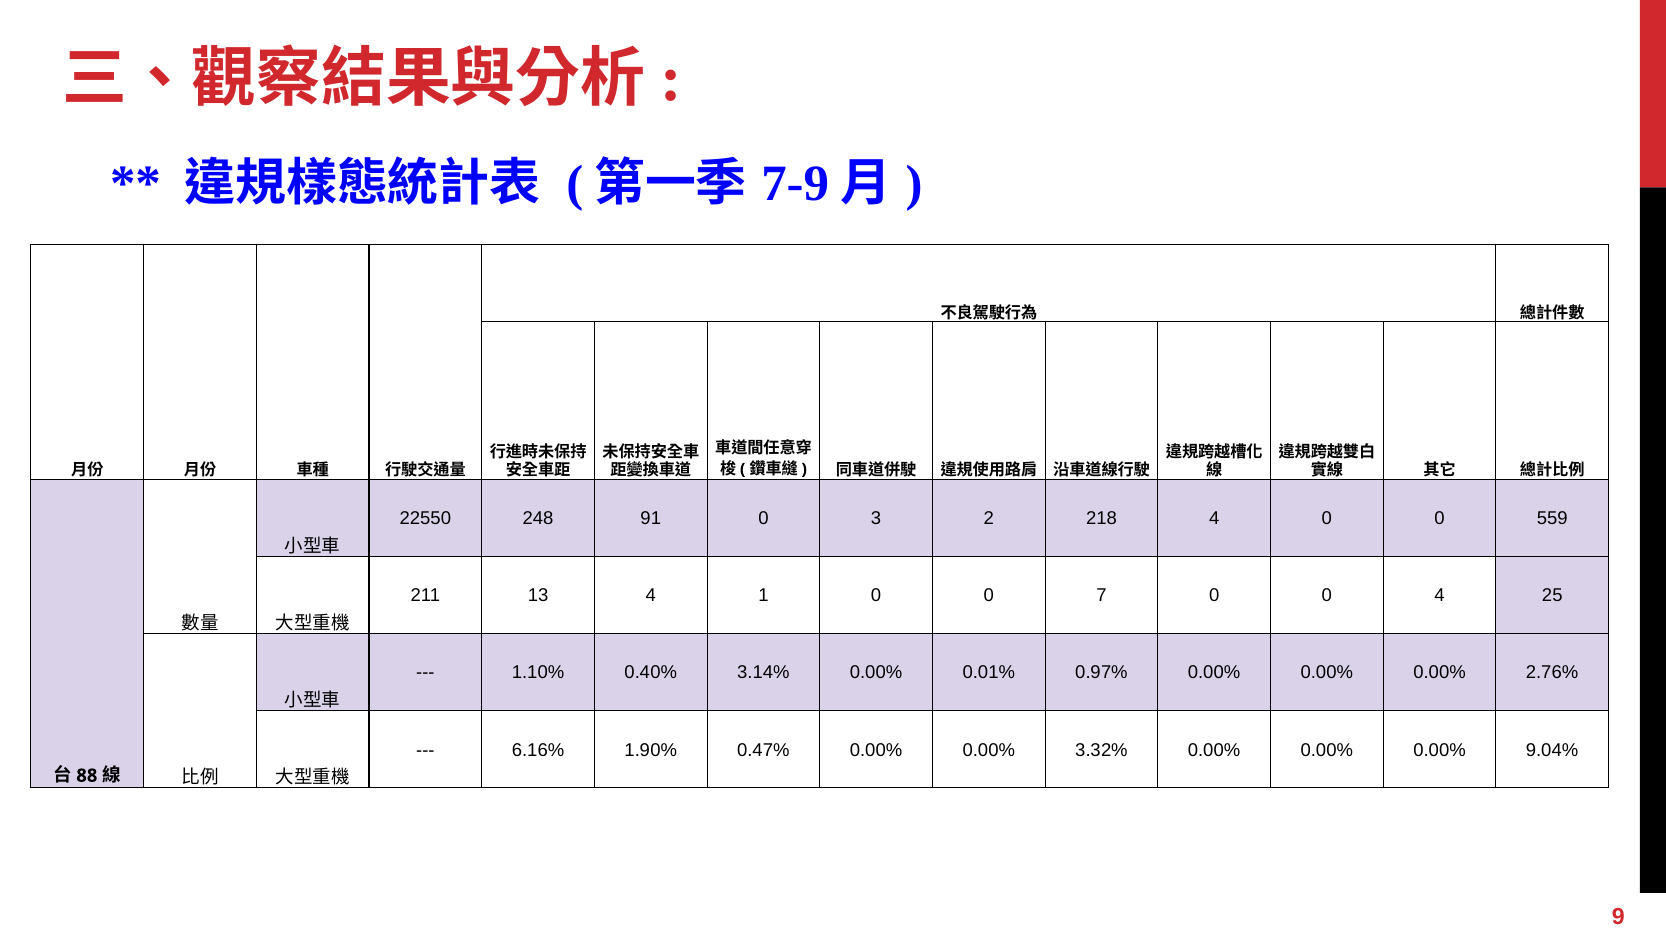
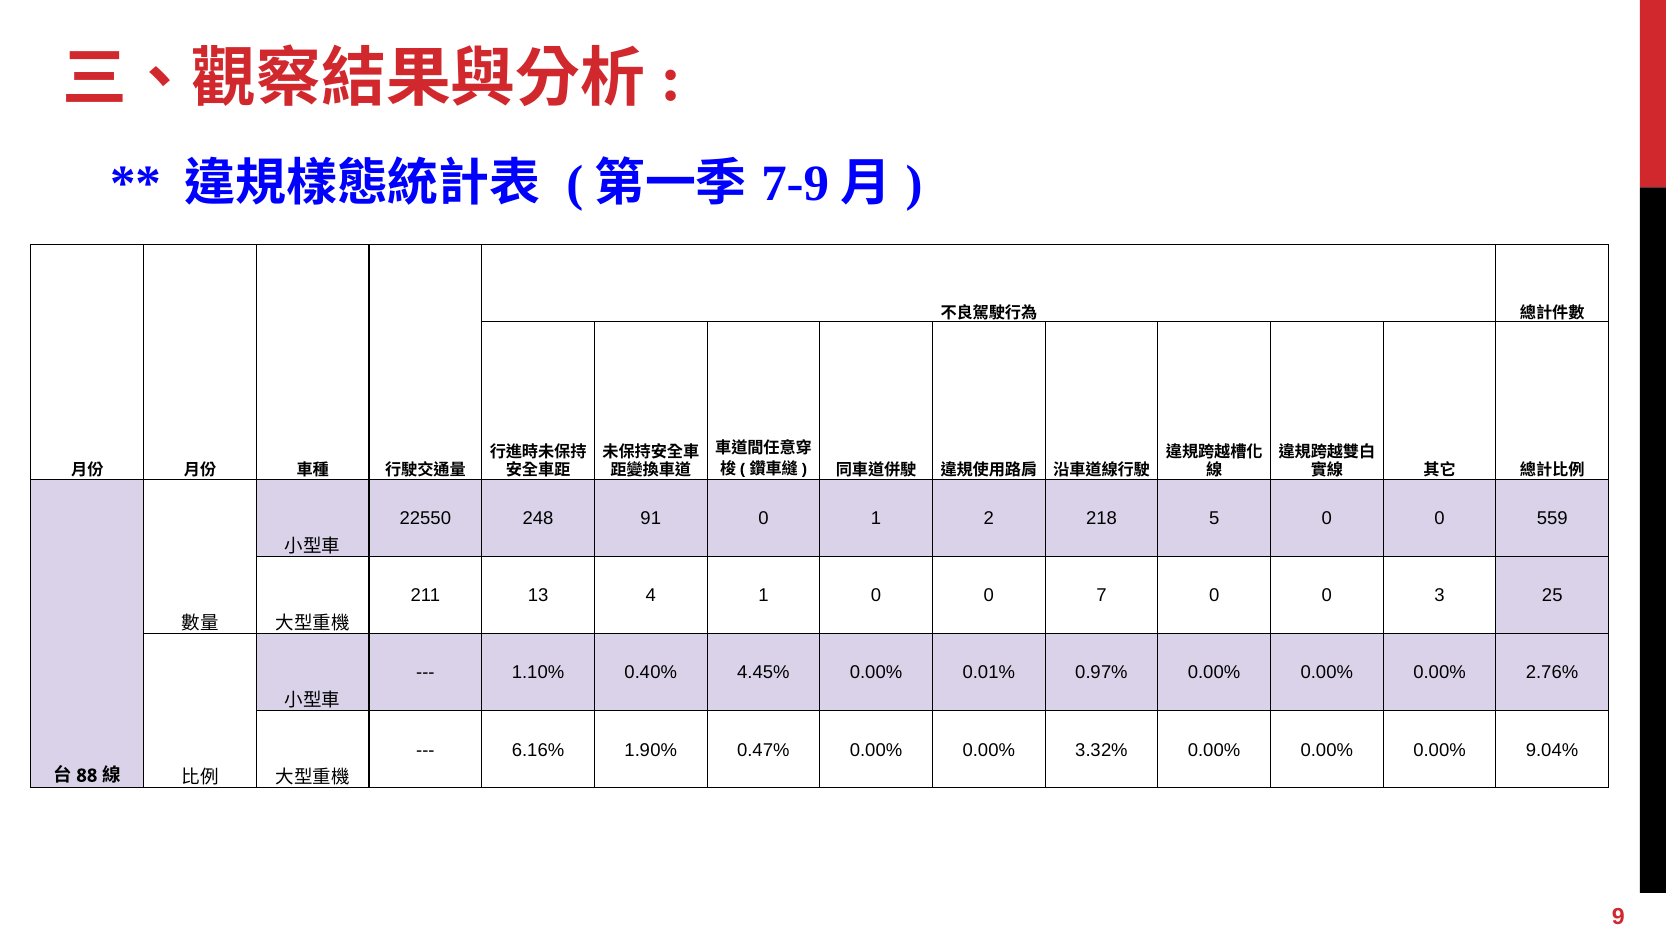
0 3: 3 -> 1
218 4: 4 -> 5
0 4: 4 -> 3
3.14%: 3.14% -> 4.45%
